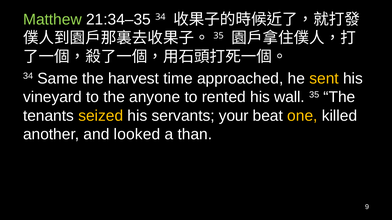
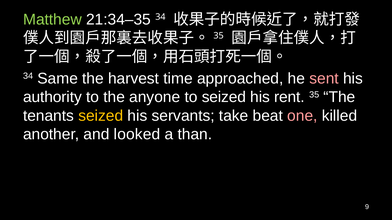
sent colour: yellow -> pink
vineyard: vineyard -> authority
to rented: rented -> seized
wall: wall -> rent
your: your -> take
one colour: yellow -> pink
